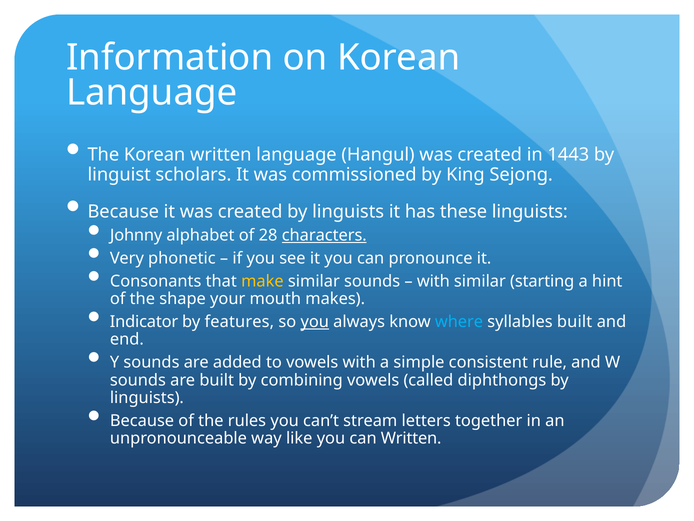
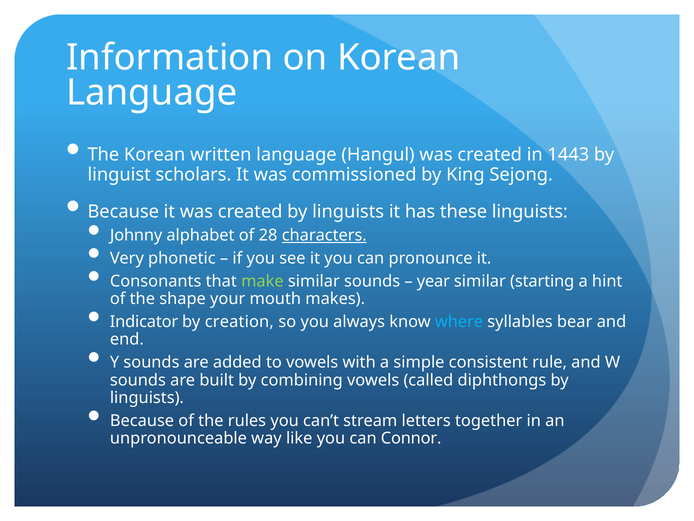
make colour: yellow -> light green
with at (433, 281): with -> year
features: features -> creation
you at (315, 322) underline: present -> none
syllables built: built -> bear
can Written: Written -> Connor
